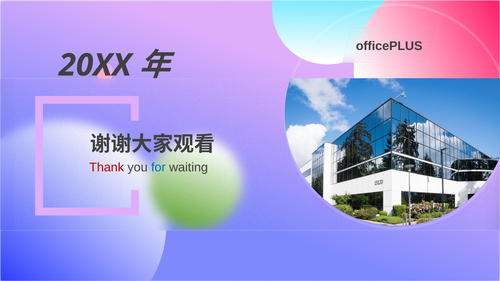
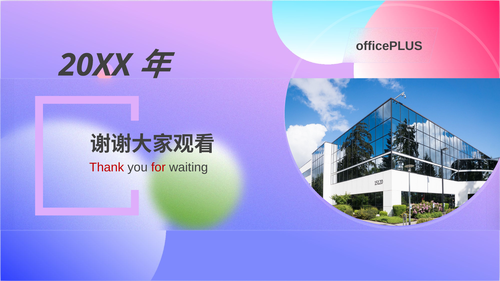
for colour: blue -> red
